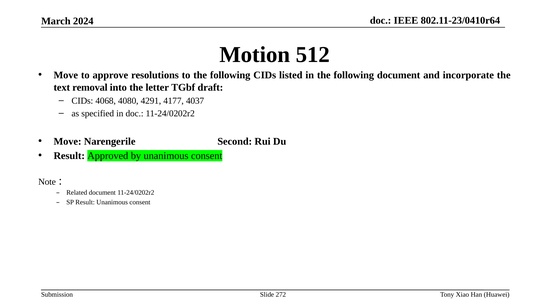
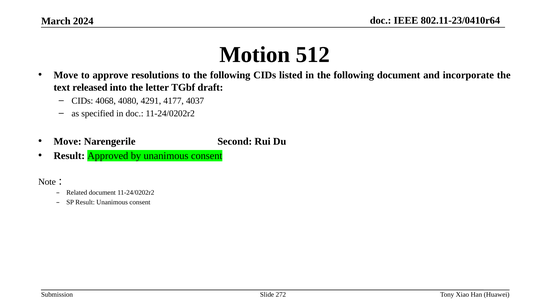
removal: removal -> released
